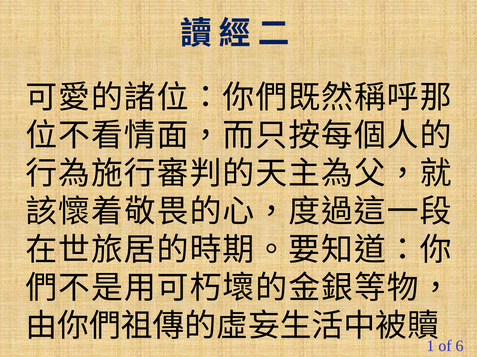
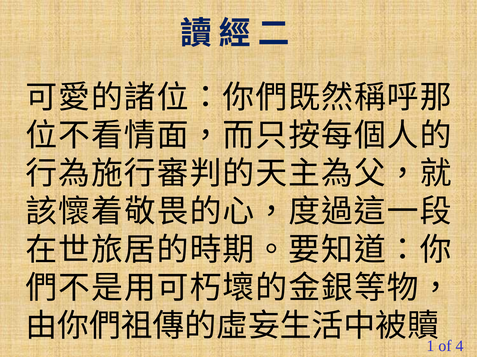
6: 6 -> 4
